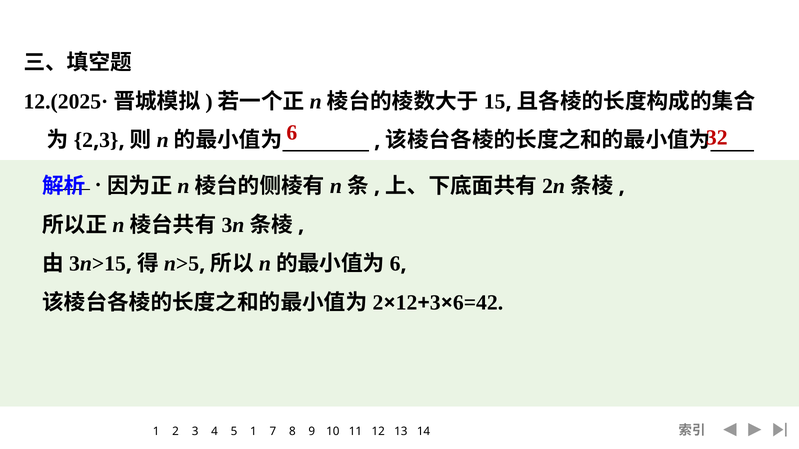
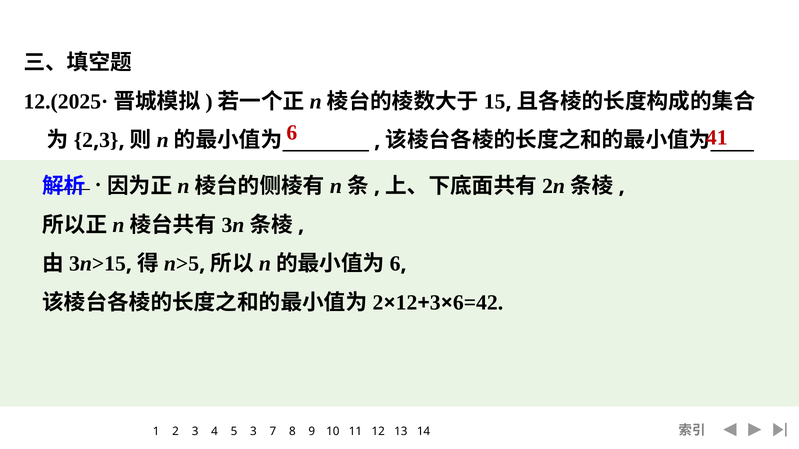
32: 32 -> 41
1 at (253, 432): 1 -> 3
